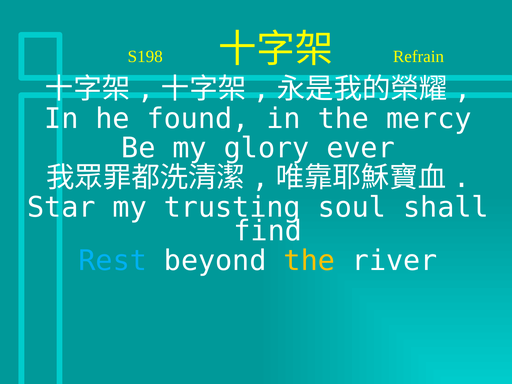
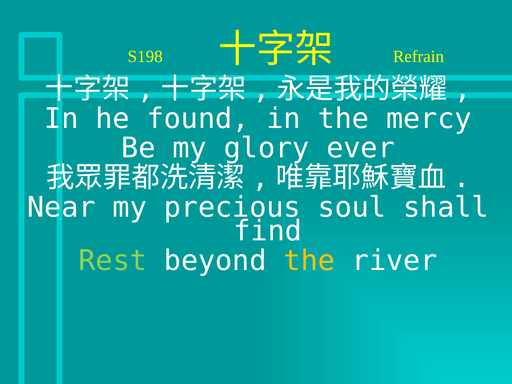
Star: Star -> Near
trusting: trusting -> precious
Rest colour: light blue -> light green
